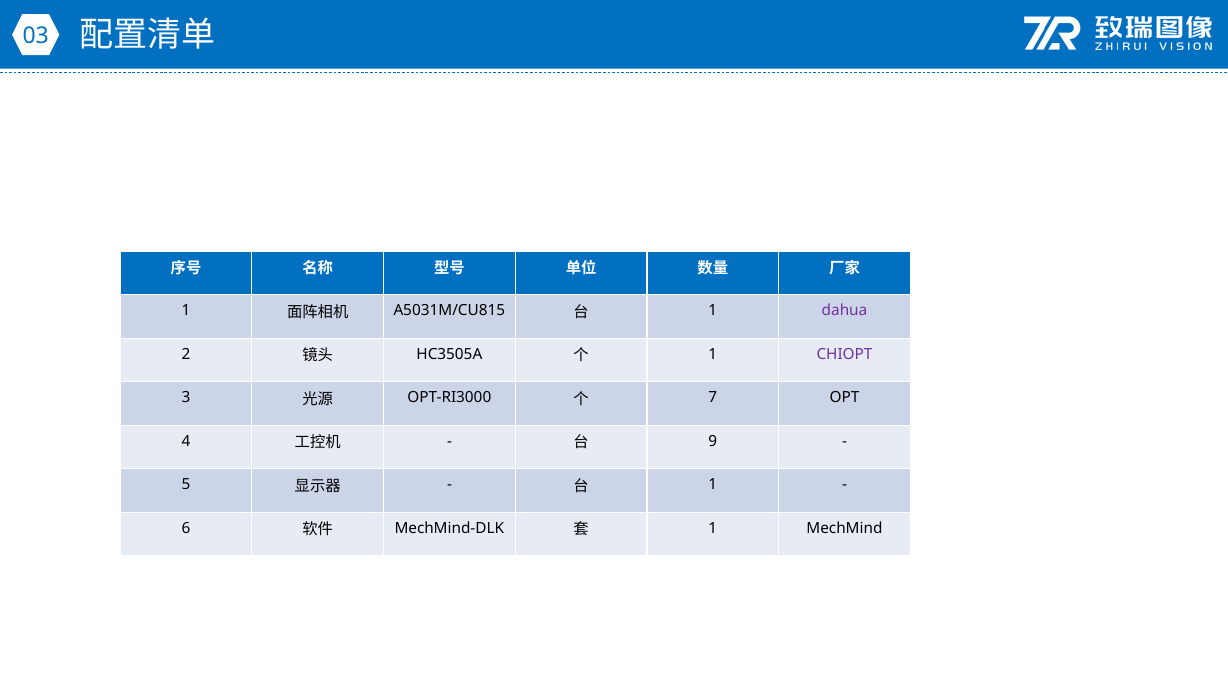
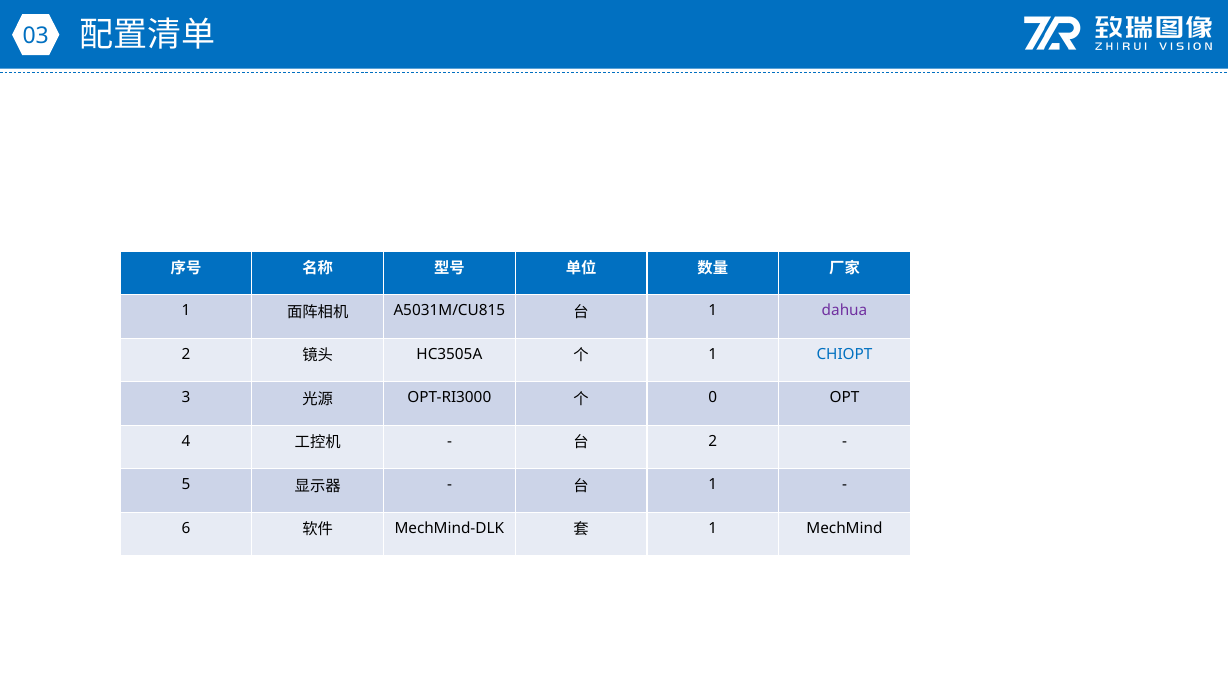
CHIOPT colour: purple -> blue
7: 7 -> 0
9 at (713, 441): 9 -> 2
